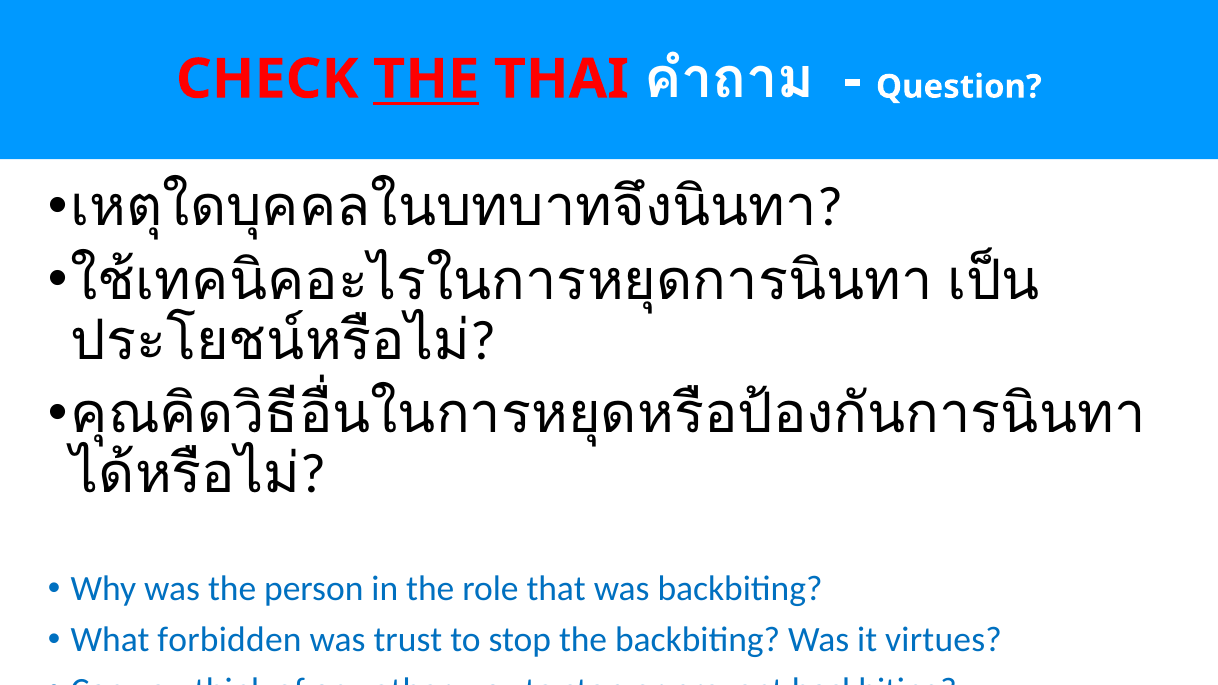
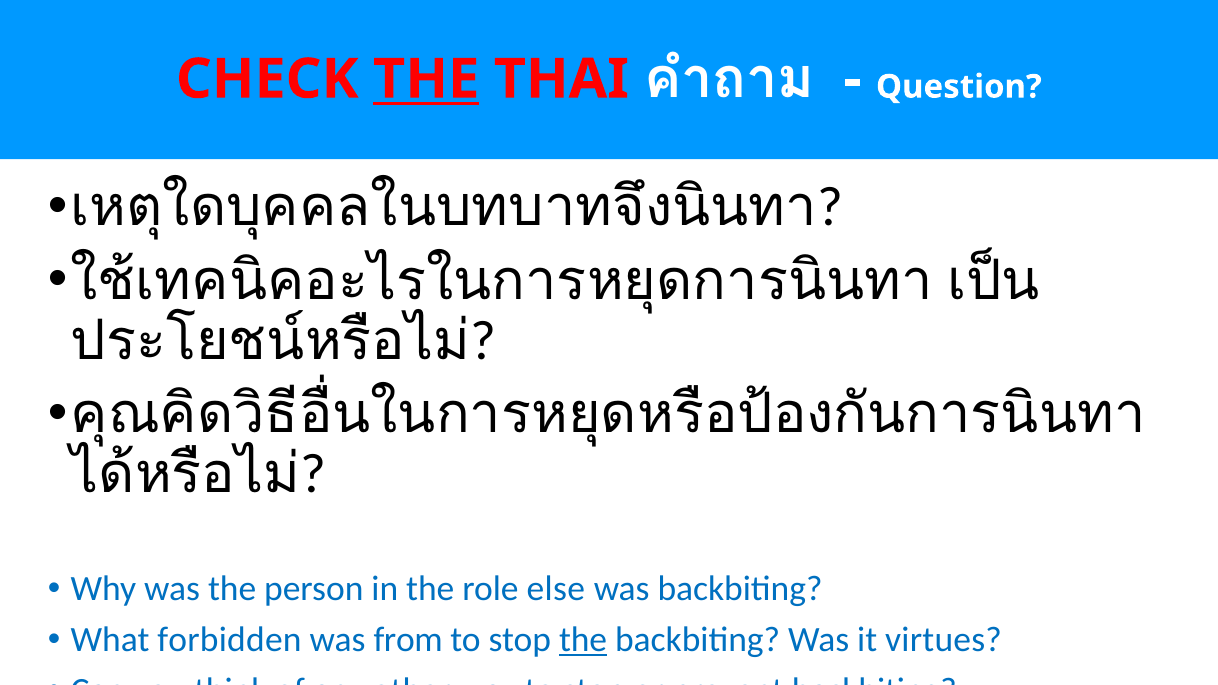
that: that -> else
trust: trust -> from
the at (583, 640) underline: none -> present
